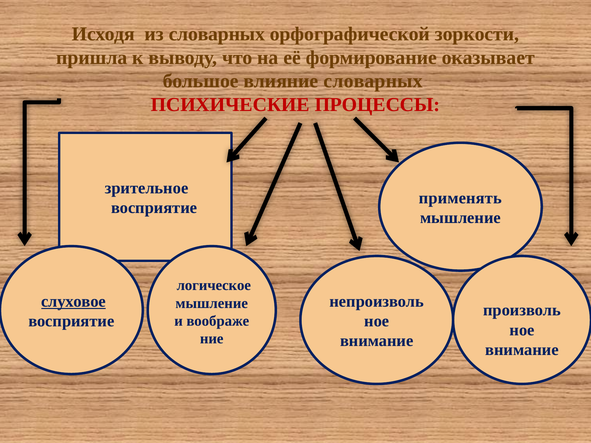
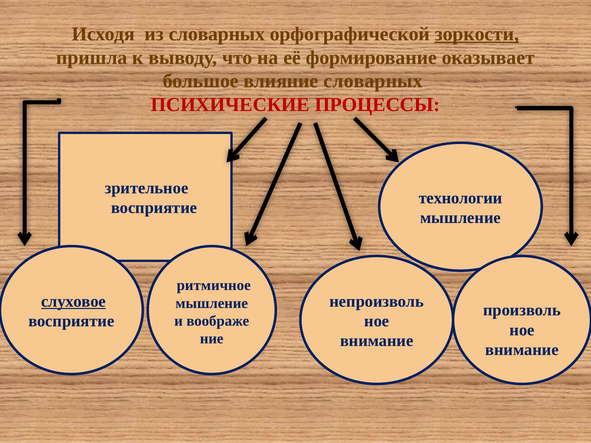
зоркости underline: none -> present
применять: применять -> технологии
логическое: логическое -> ритмичное
